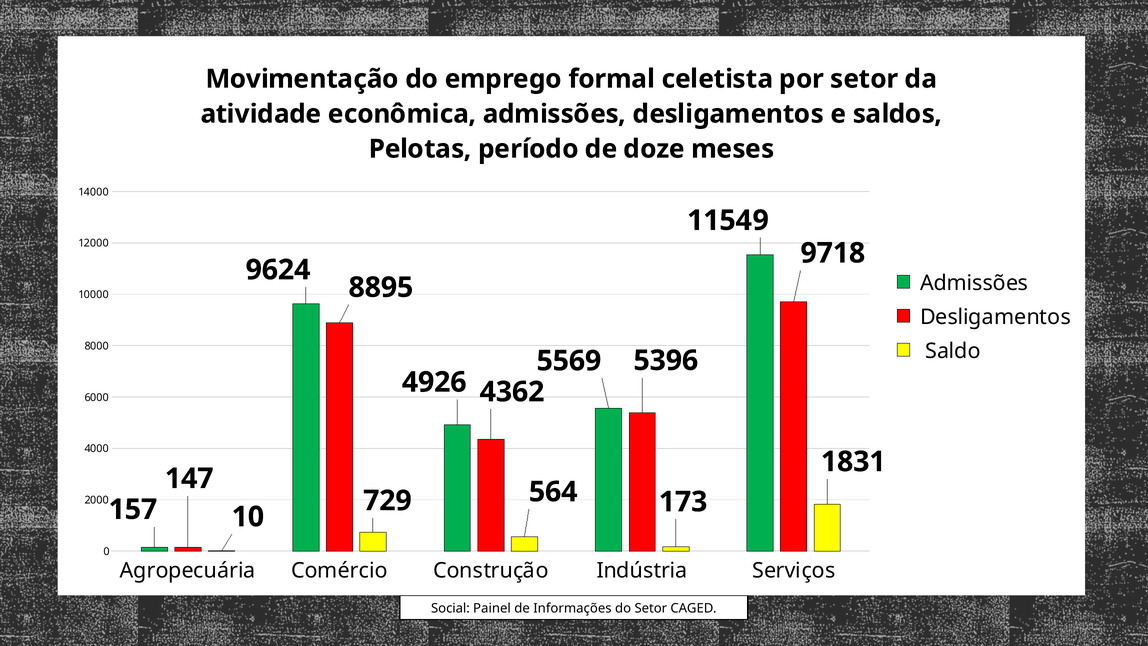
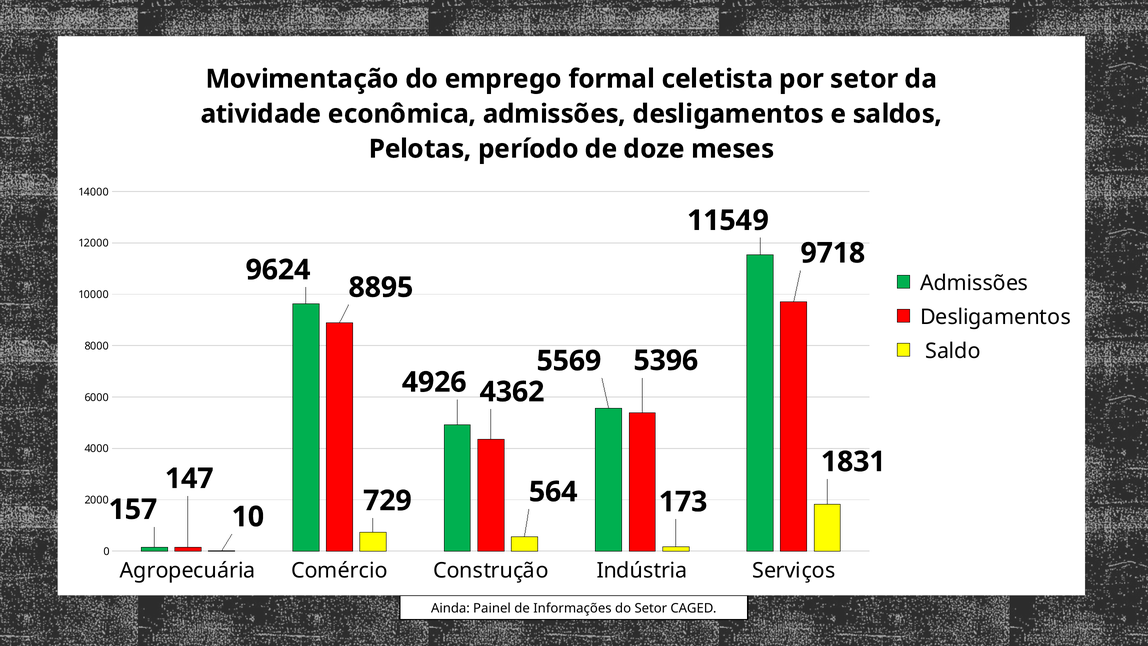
Social: Social -> Ainda
